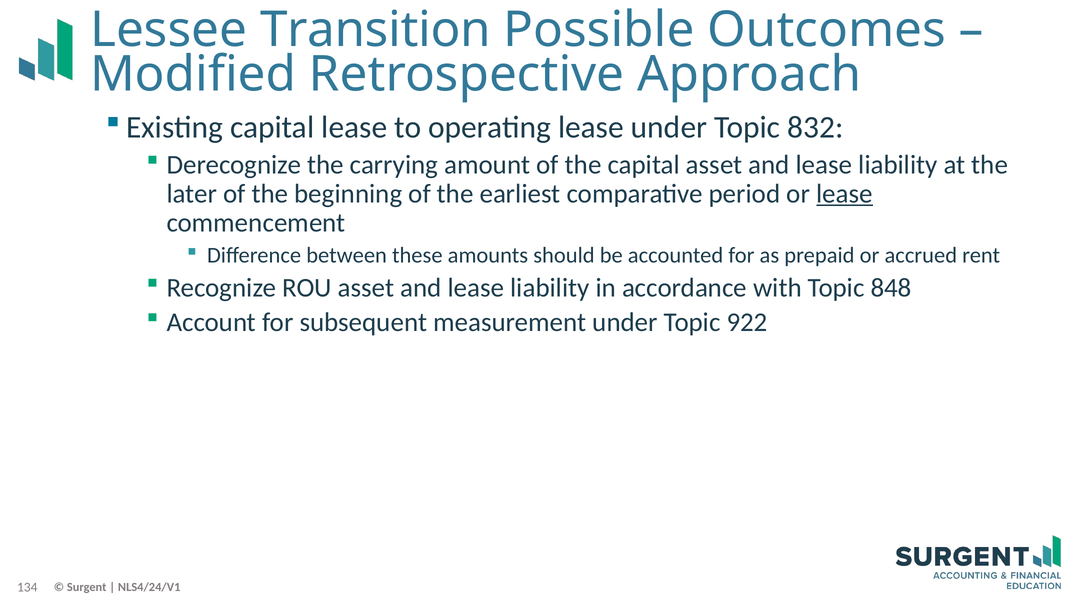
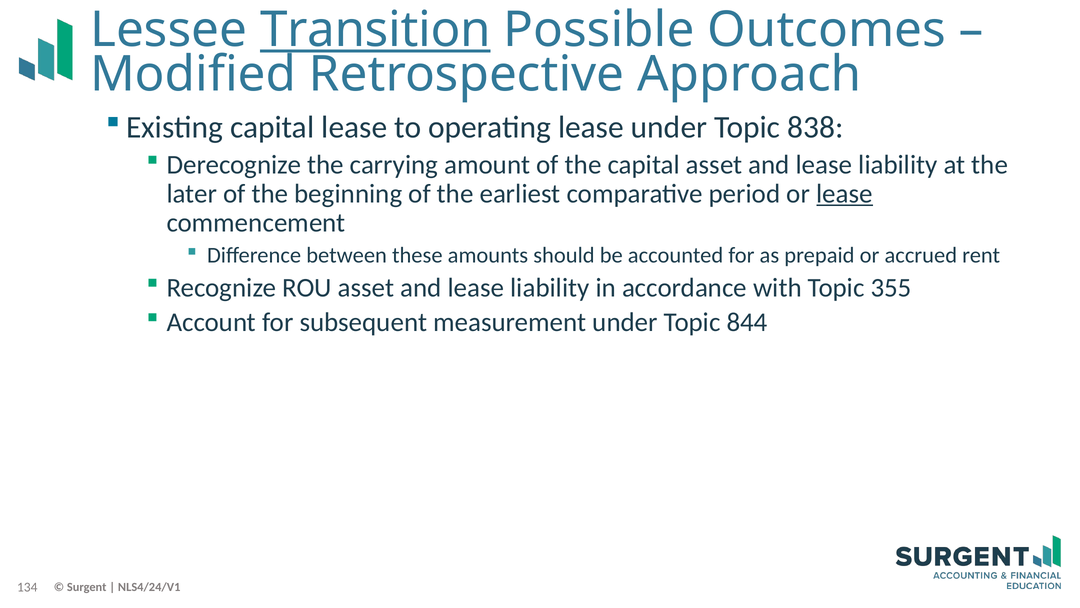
Transition underline: none -> present
832: 832 -> 838
848: 848 -> 355
922: 922 -> 844
